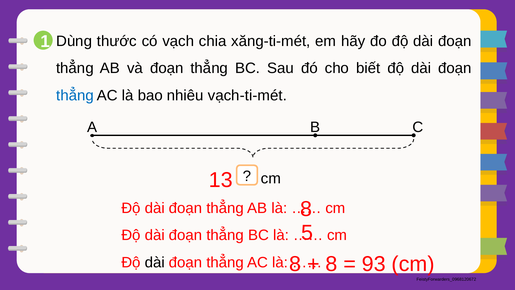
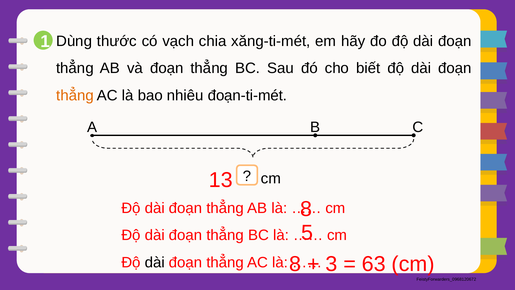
thẳng at (75, 95) colour: blue -> orange
vạch-ti-mét: vạch-ti-mét -> đoạn-ti-mét
8 at (331, 264): 8 -> 3
93: 93 -> 63
